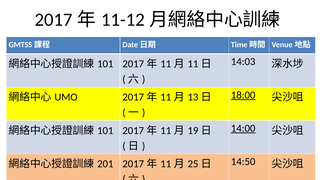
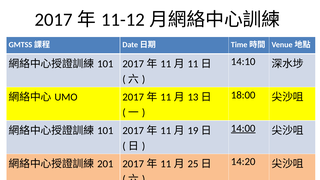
14:03: 14:03 -> 14:10
18:00 at (243, 95) underline: present -> none
14:50: 14:50 -> 14:20
